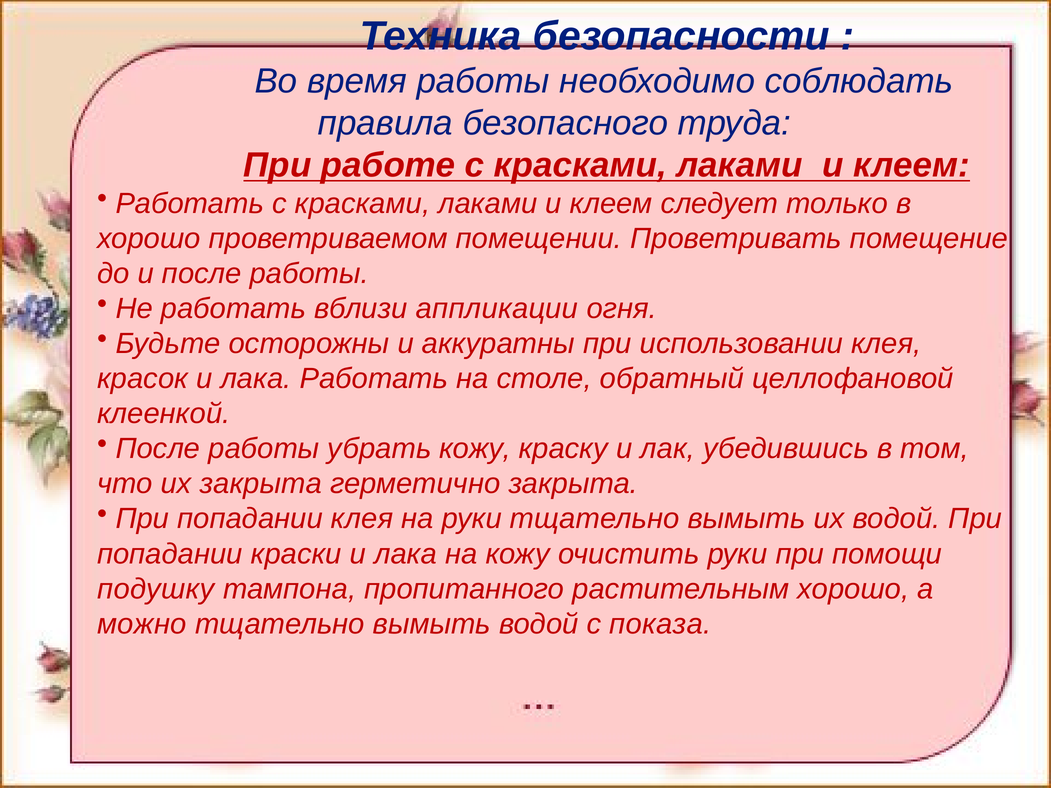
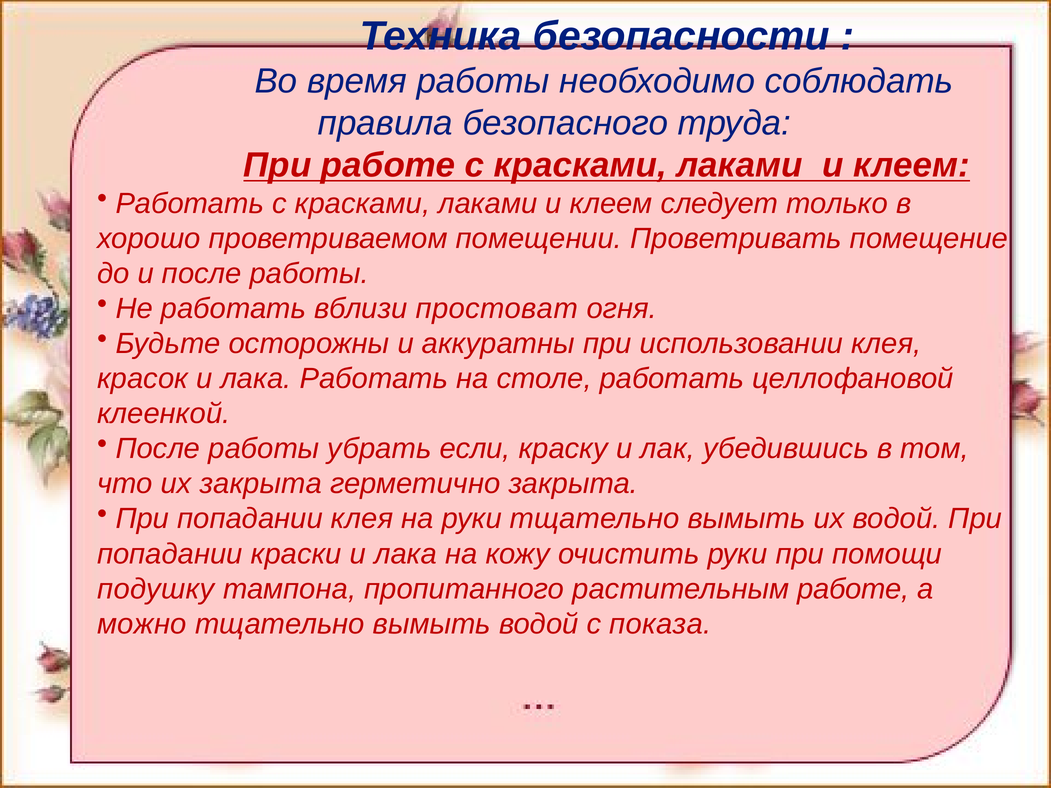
аппликации: аппликации -> простоват
столе обратный: обратный -> работать
убрать кожу: кожу -> если
растительным хорошо: хорошо -> работе
